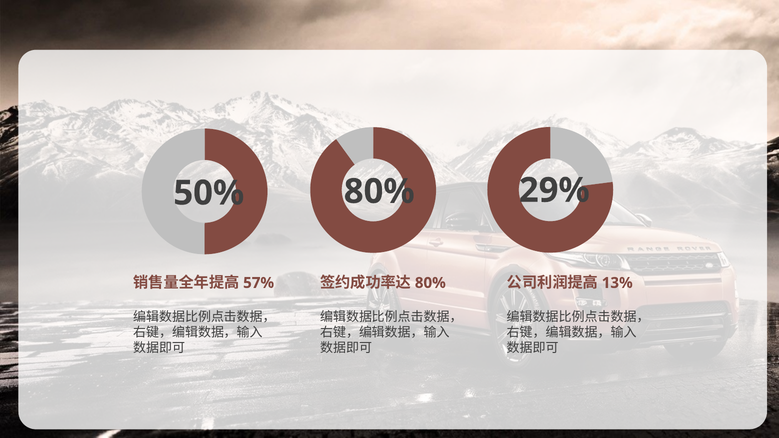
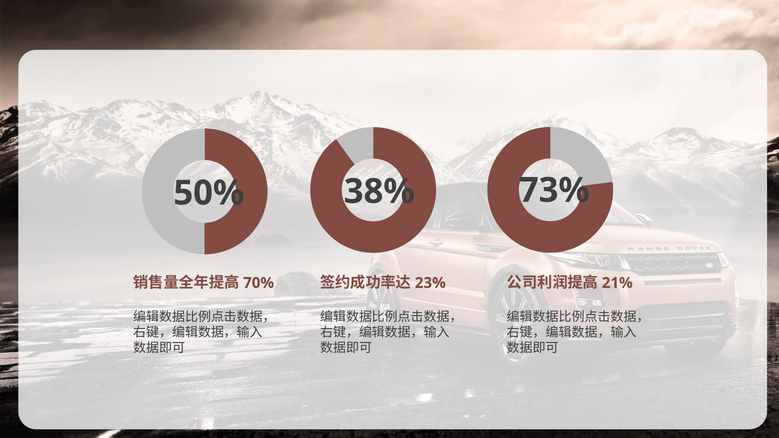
80% at (379, 192): 80% -> 38%
29%: 29% -> 73%
57%: 57% -> 70%
80% at (430, 283): 80% -> 23%
13%: 13% -> 21%
